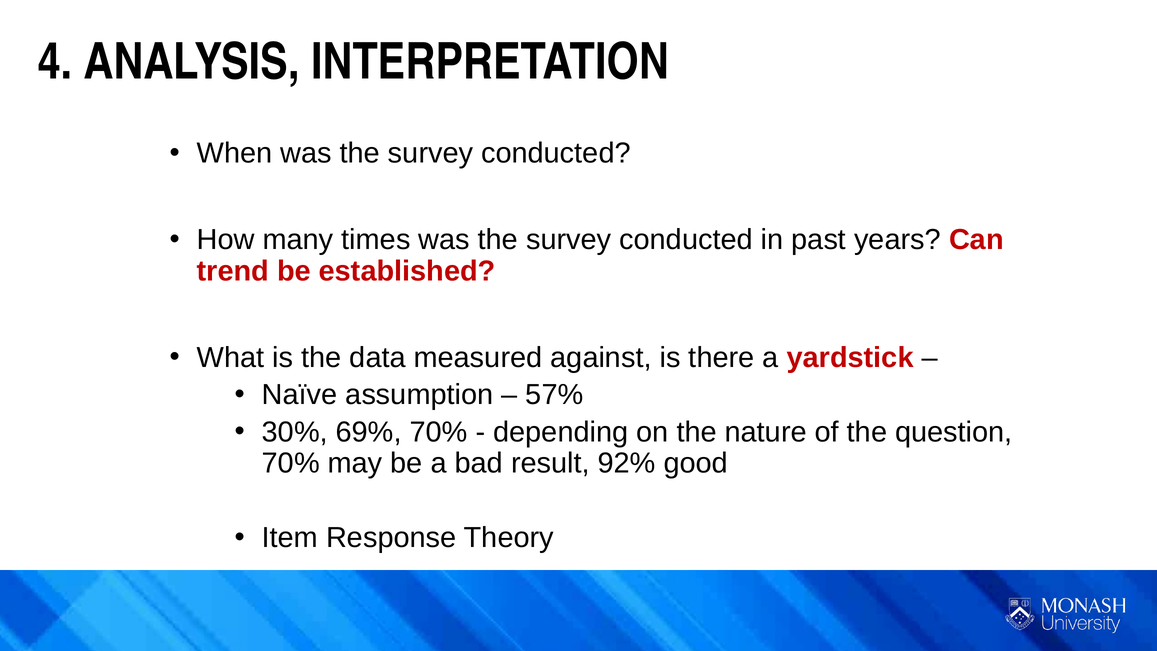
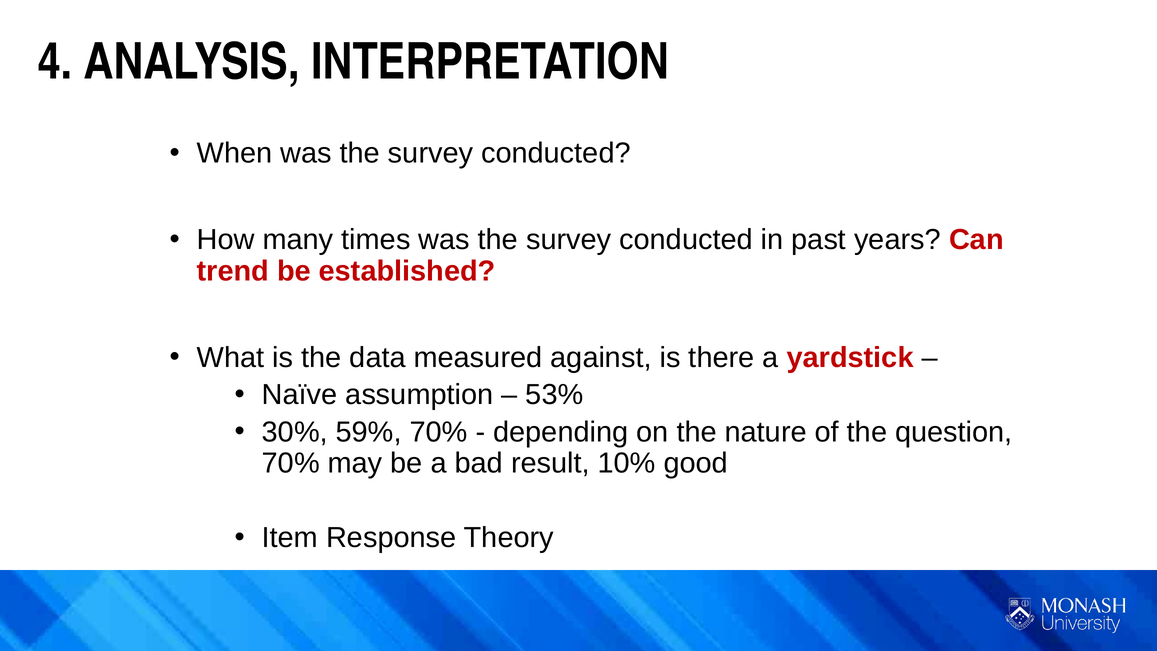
57%: 57% -> 53%
69%: 69% -> 59%
92%: 92% -> 10%
